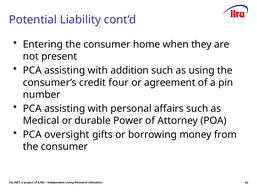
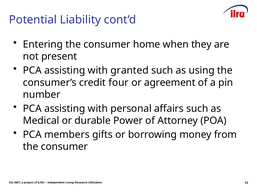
addition: addition -> granted
oversight: oversight -> members
